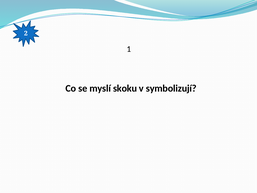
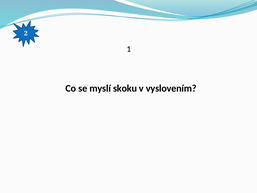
symbolizují: symbolizují -> vyslovením
